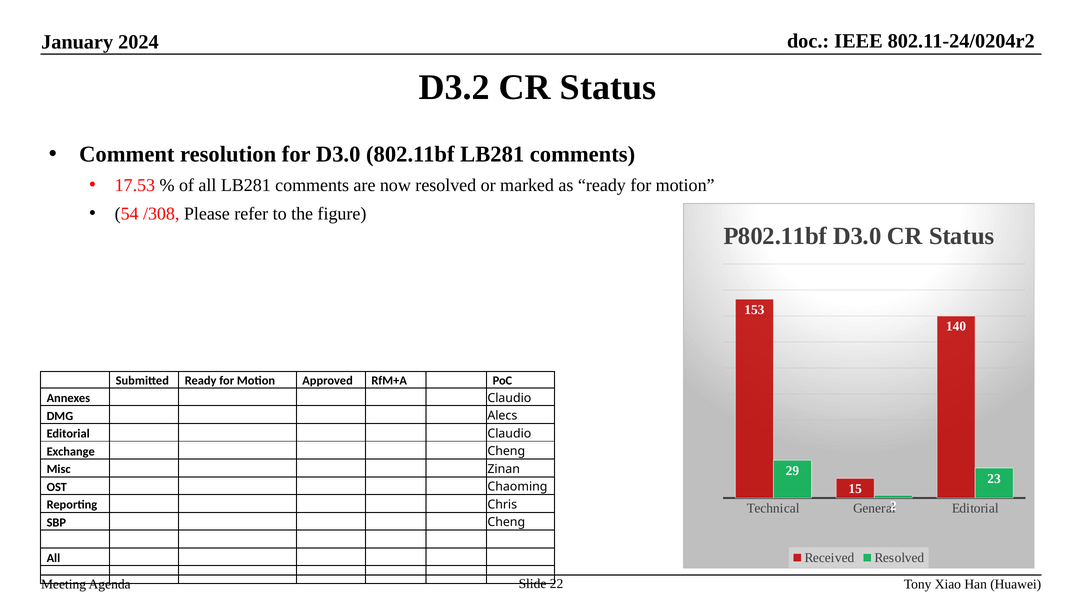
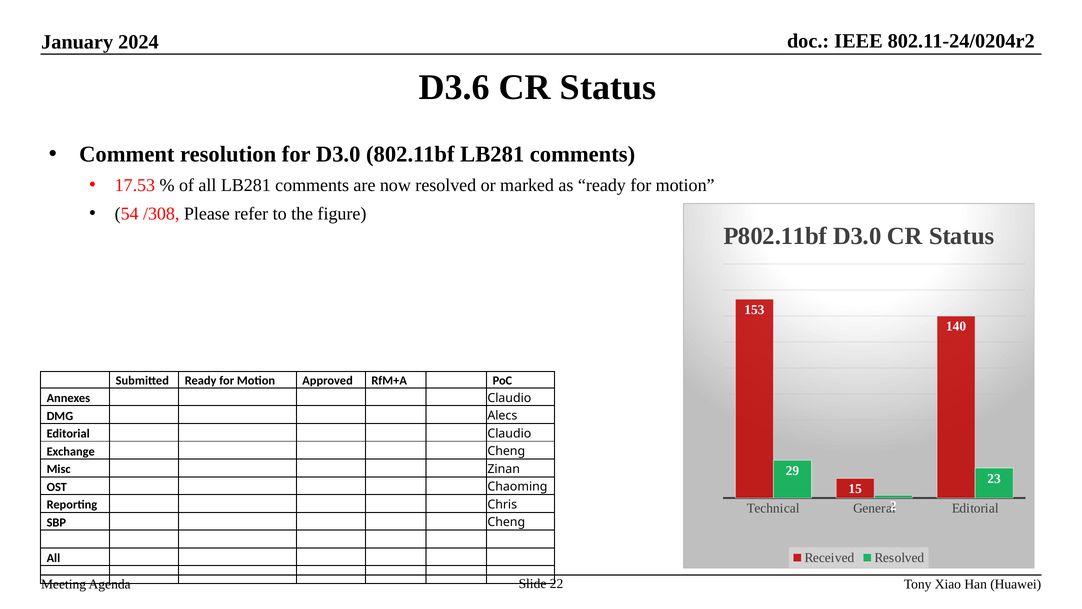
D3.2: D3.2 -> D3.6
